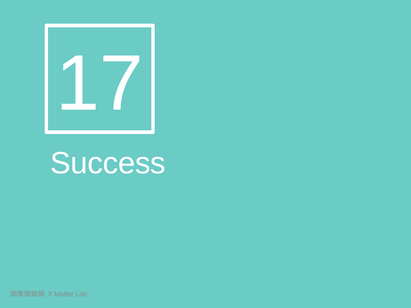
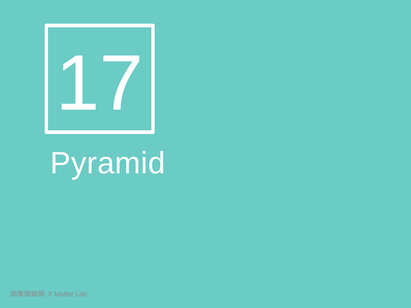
Success: Success -> Pyramid
